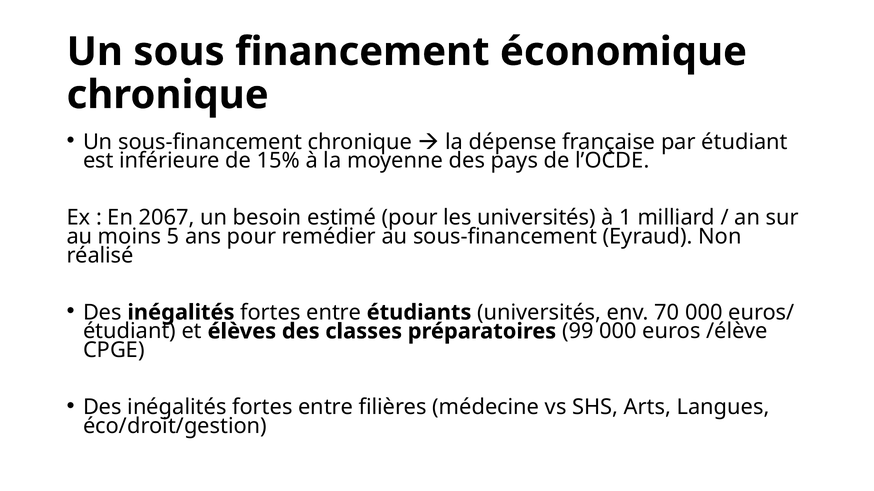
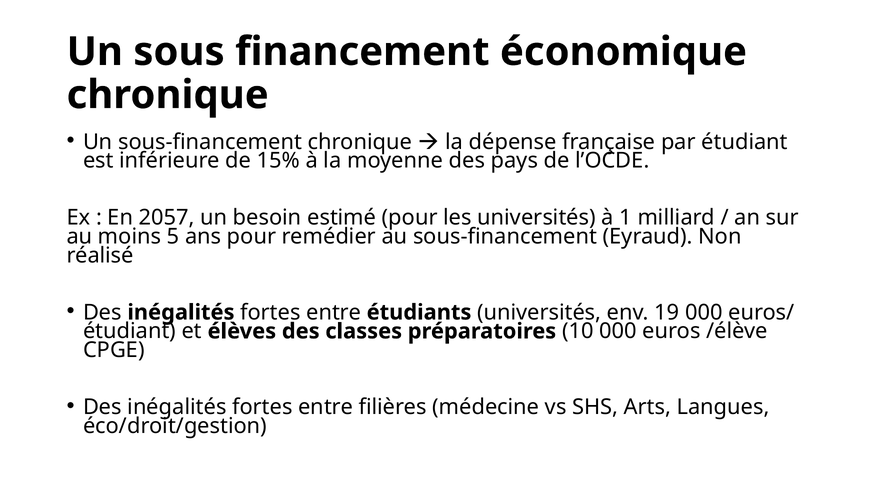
2067: 2067 -> 2057
70: 70 -> 19
99: 99 -> 10
